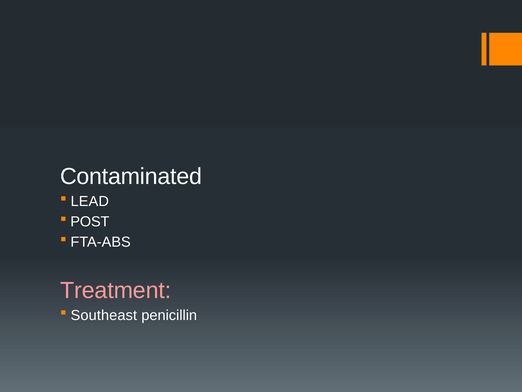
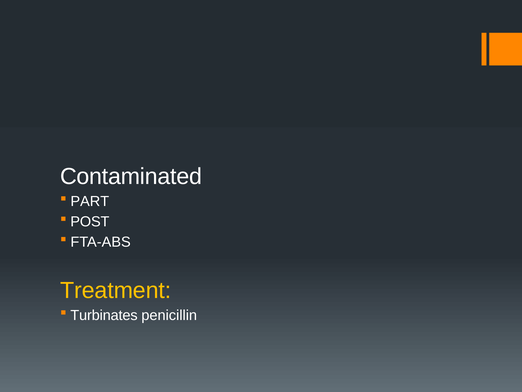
LEAD: LEAD -> PART
Treatment colour: pink -> yellow
Southeast: Southeast -> Turbinates
